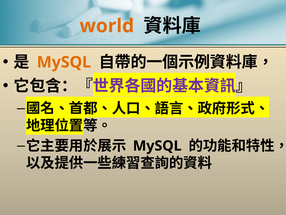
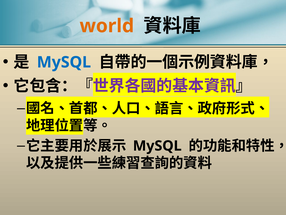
MySQL at (64, 62) colour: orange -> blue
